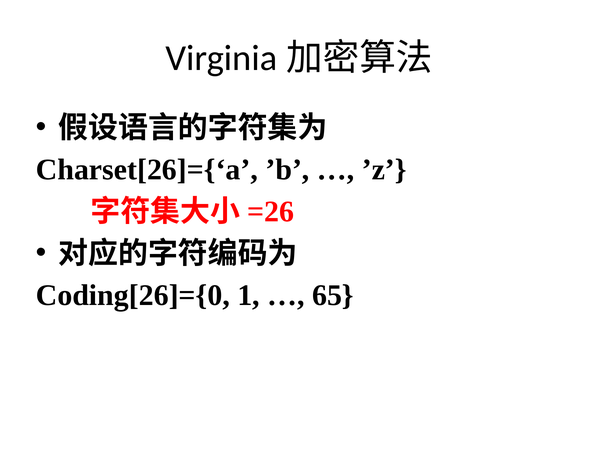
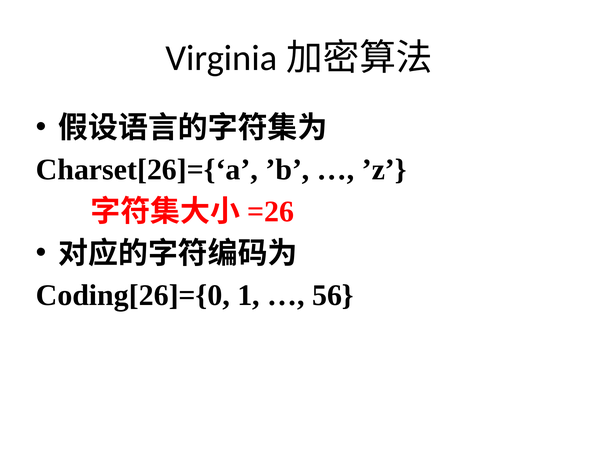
65: 65 -> 56
